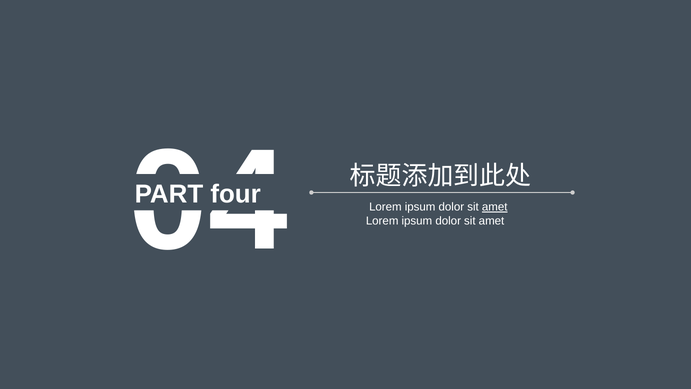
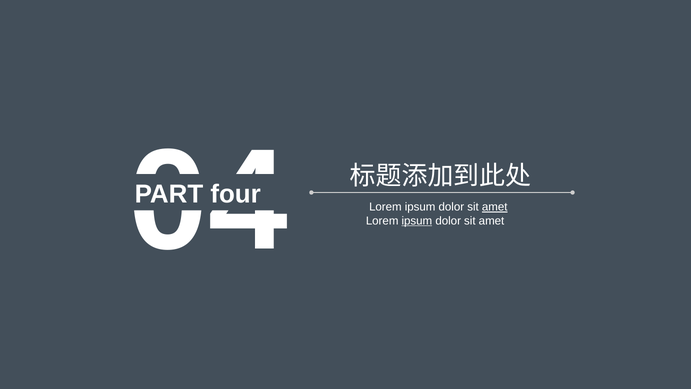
ipsum at (417, 221) underline: none -> present
